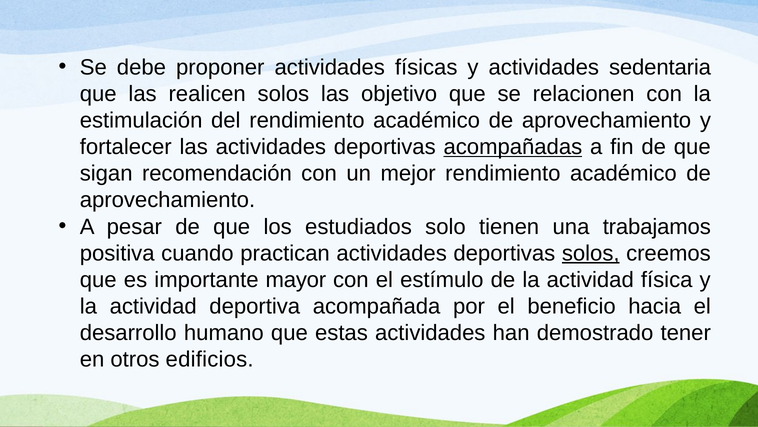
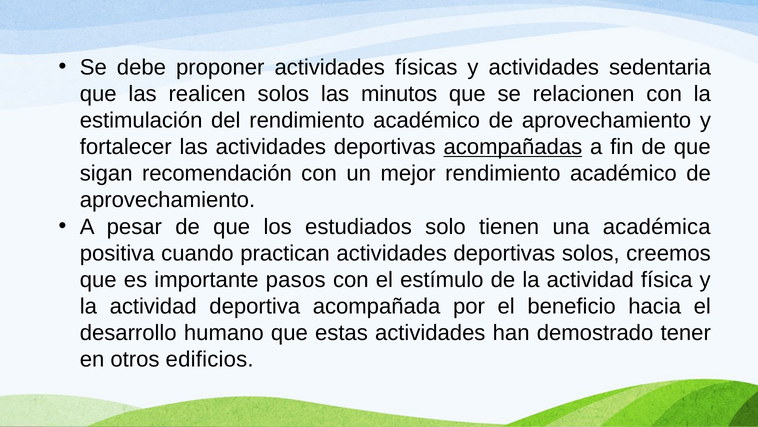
objetivo: objetivo -> minutos
trabajamos: trabajamos -> académica
solos at (591, 253) underline: present -> none
mayor: mayor -> pasos
